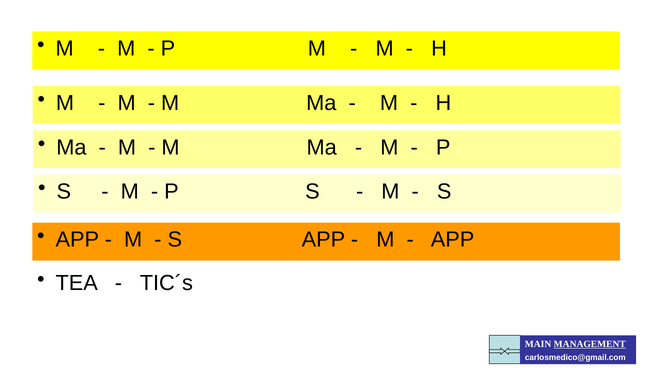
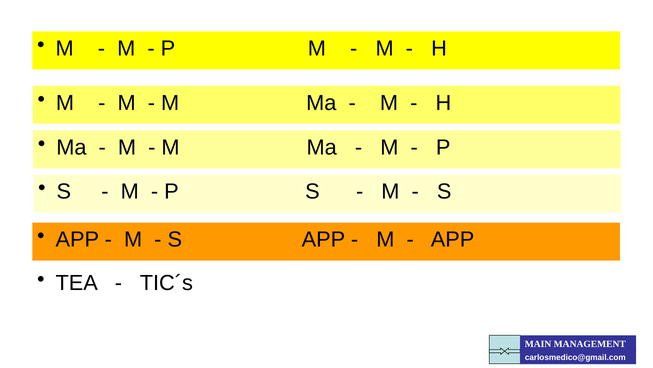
MANAGEMENT underline: present -> none
